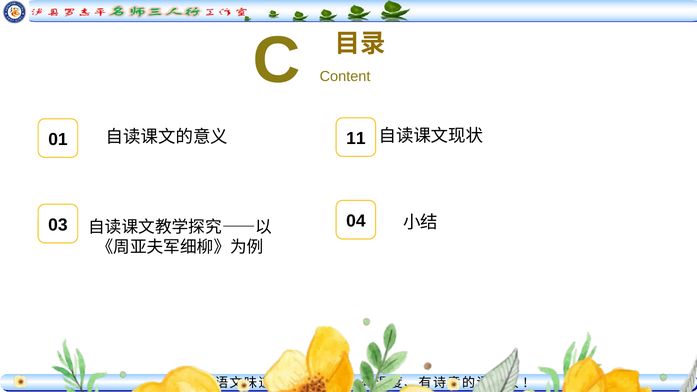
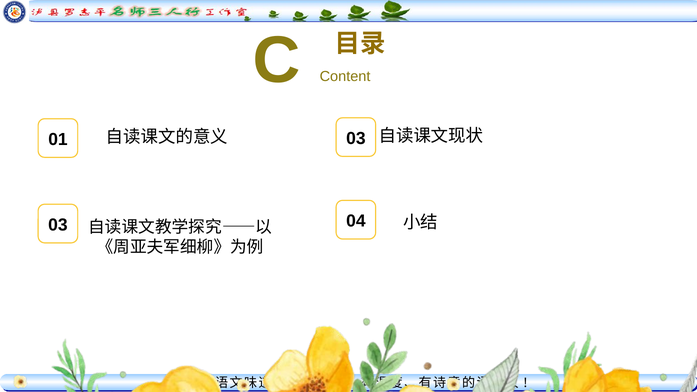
01 11: 11 -> 03
